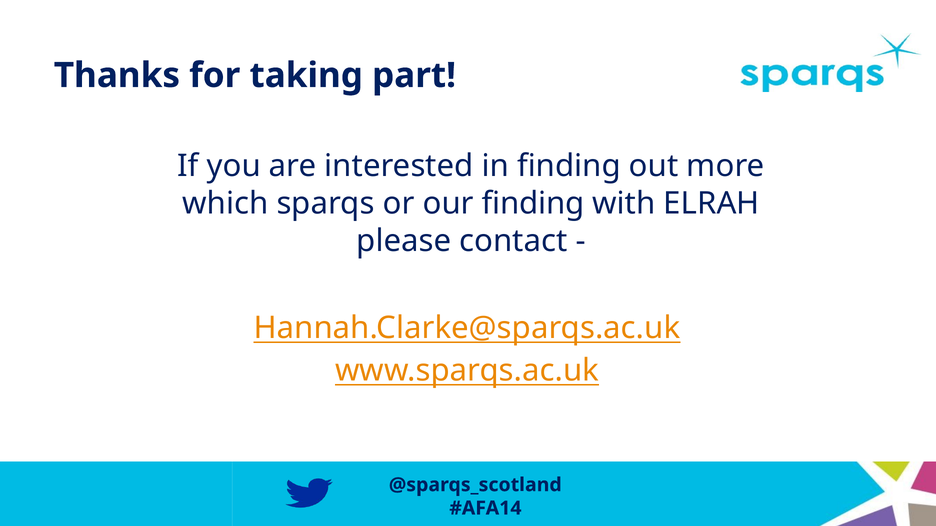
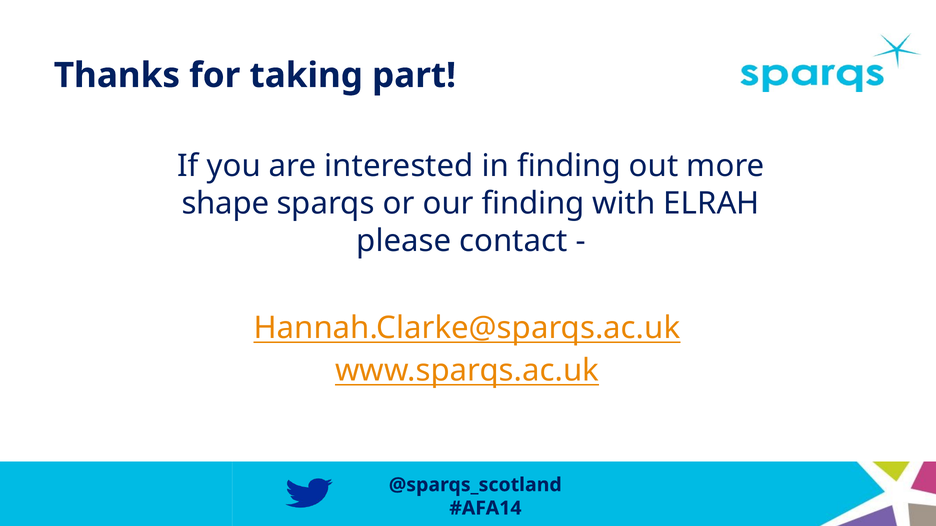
which: which -> shape
